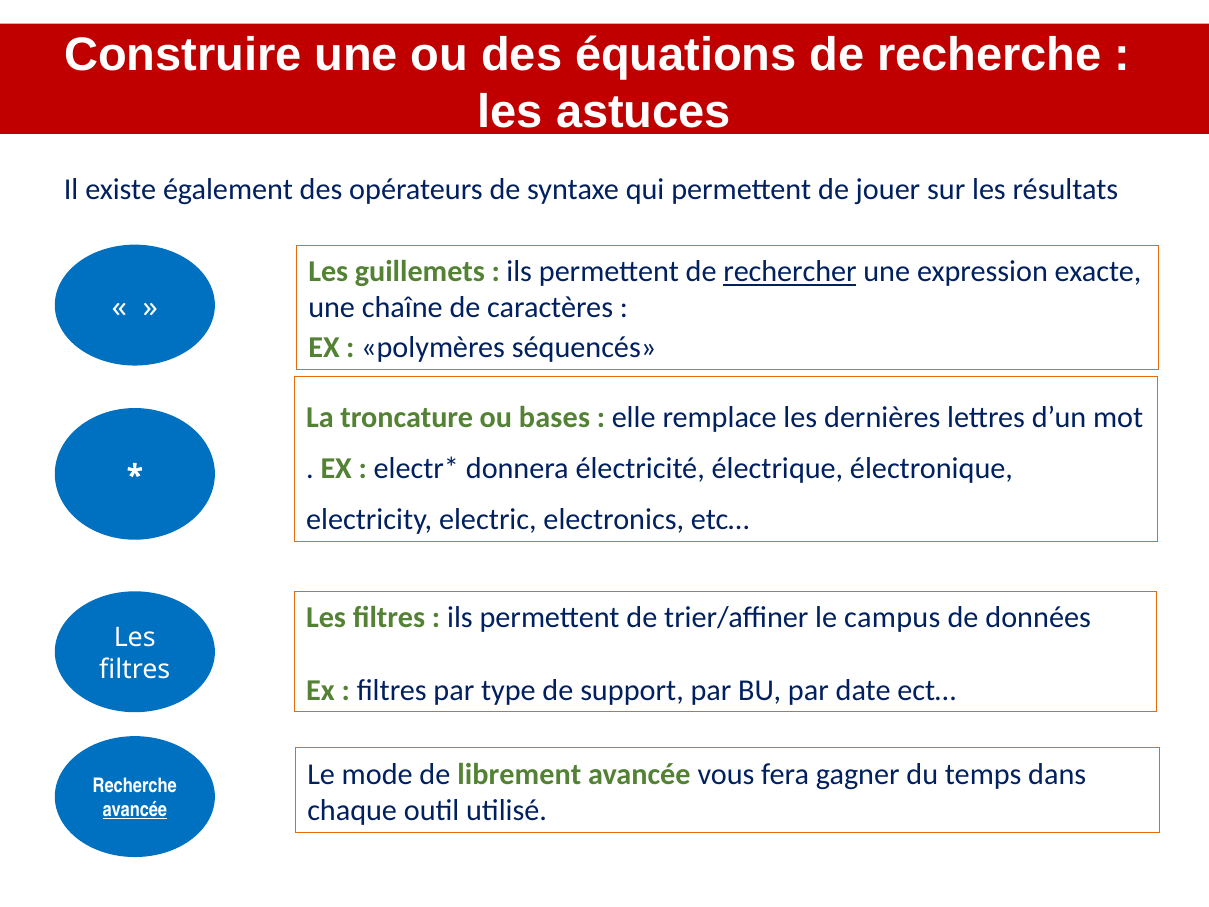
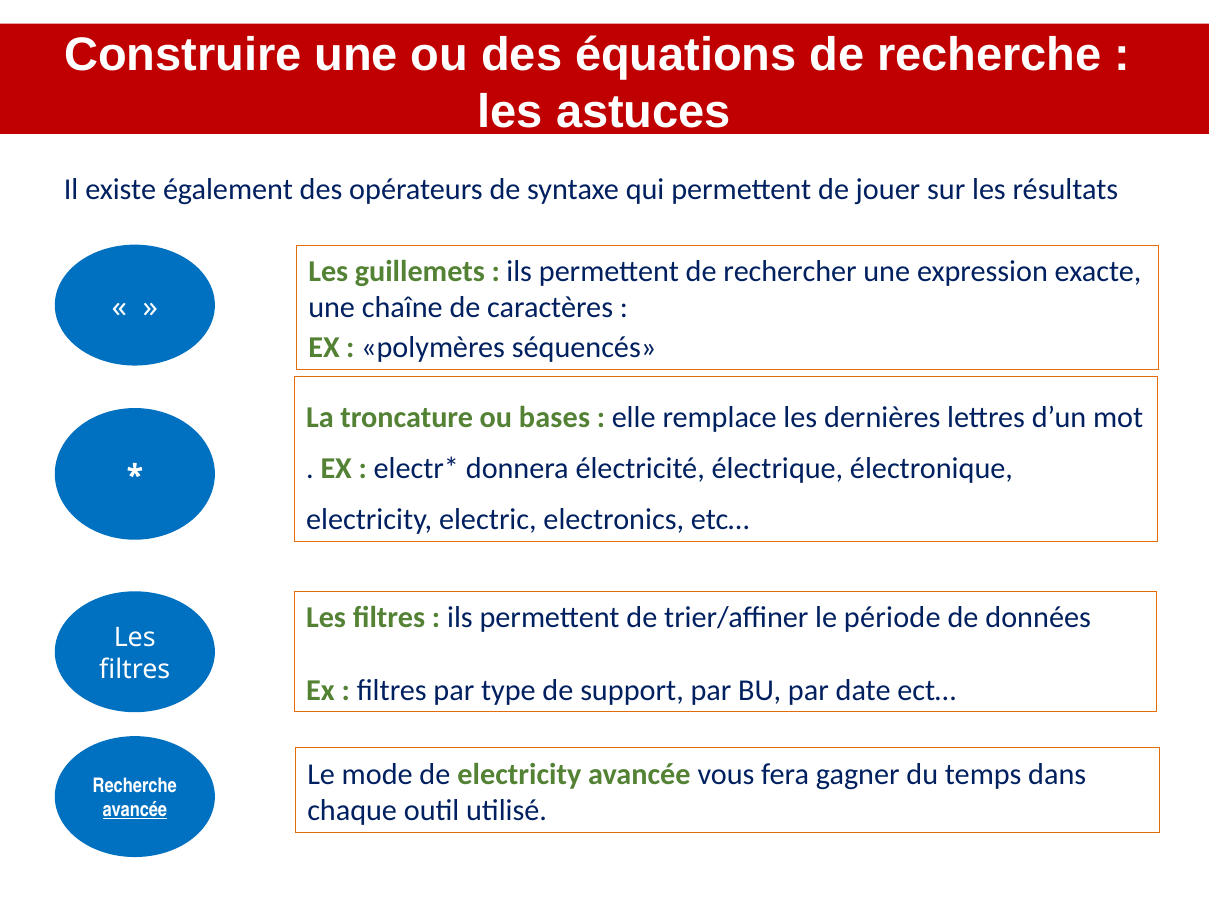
rechercher underline: present -> none
campus: campus -> période
de librement: librement -> electricity
